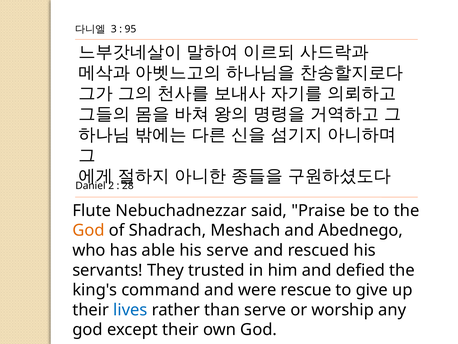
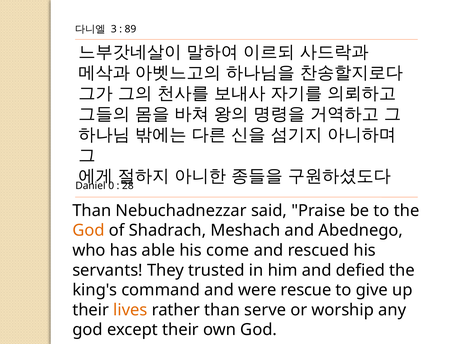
95: 95 -> 89
2: 2 -> 0
Flute at (92, 210): Flute -> Than
his serve: serve -> come
lives colour: blue -> orange
